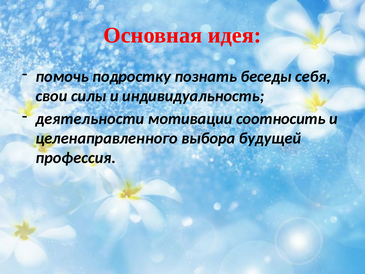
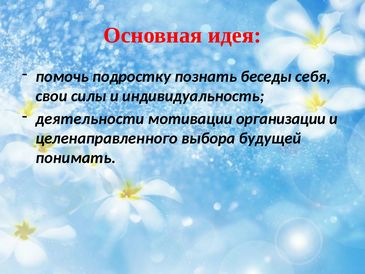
соотносить: соотносить -> организации
профессия: профессия -> понимать
